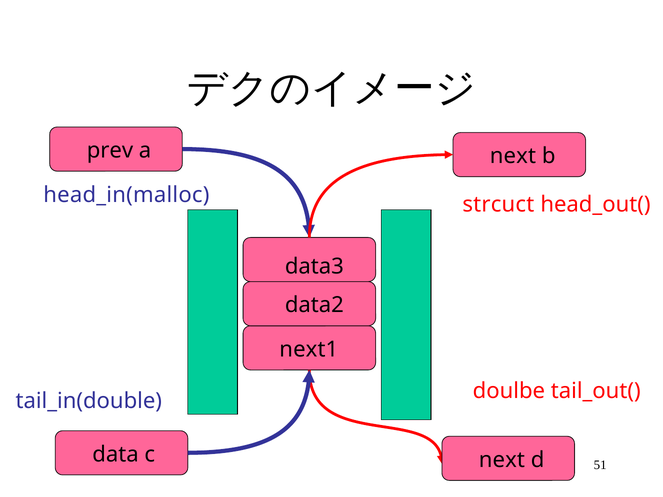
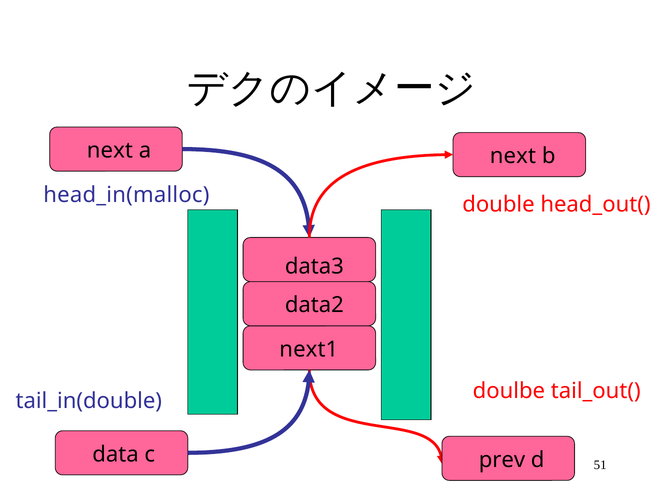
prev at (110, 151): prev -> next
strcuct: strcuct -> double
c next: next -> prev
